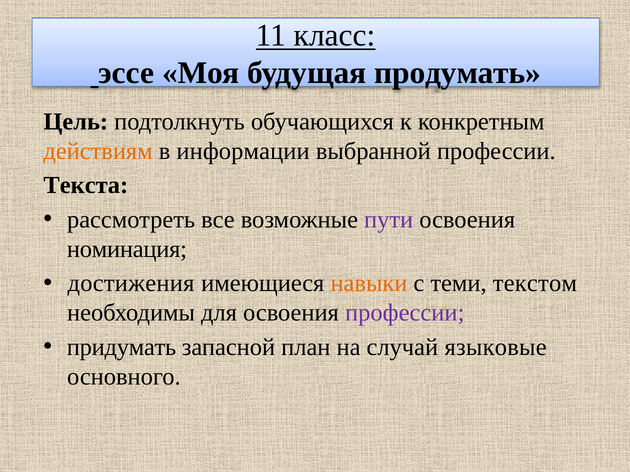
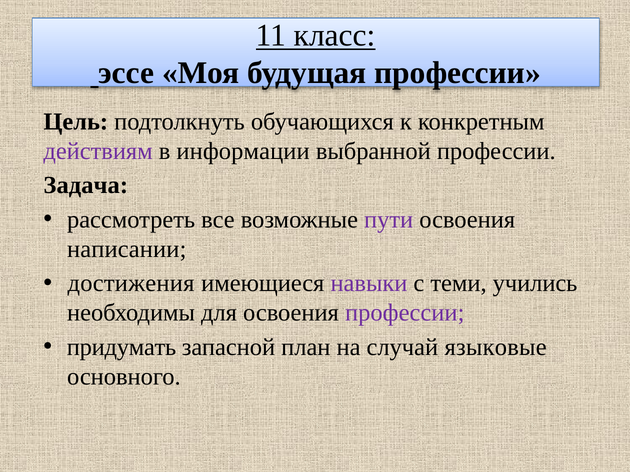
будущая продумать: продумать -> профессии
действиям colour: orange -> purple
Текста: Текста -> Задача
номинация: номинация -> написании
навыки colour: orange -> purple
текстом: текстом -> учились
